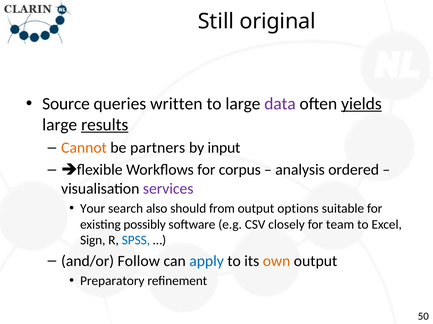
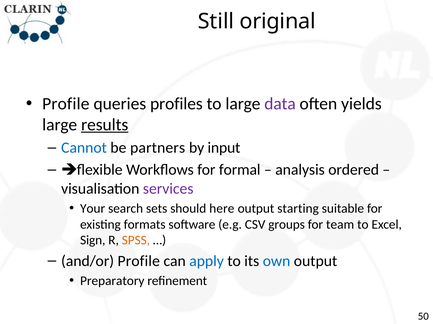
Source at (66, 104): Source -> Profile
written: written -> profiles
yields underline: present -> none
Cannot colour: orange -> blue
corpus: corpus -> formal
also: also -> sets
from: from -> here
options: options -> starting
possibly: possibly -> formats
closely: closely -> groups
SPSS colour: blue -> orange
and/or Follow: Follow -> Profile
own colour: orange -> blue
